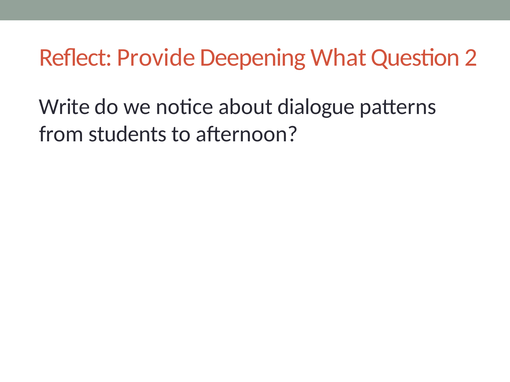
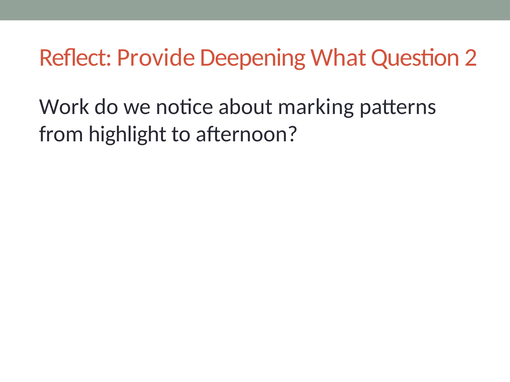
Write: Write -> Work
dialogue: dialogue -> marking
students: students -> highlight
